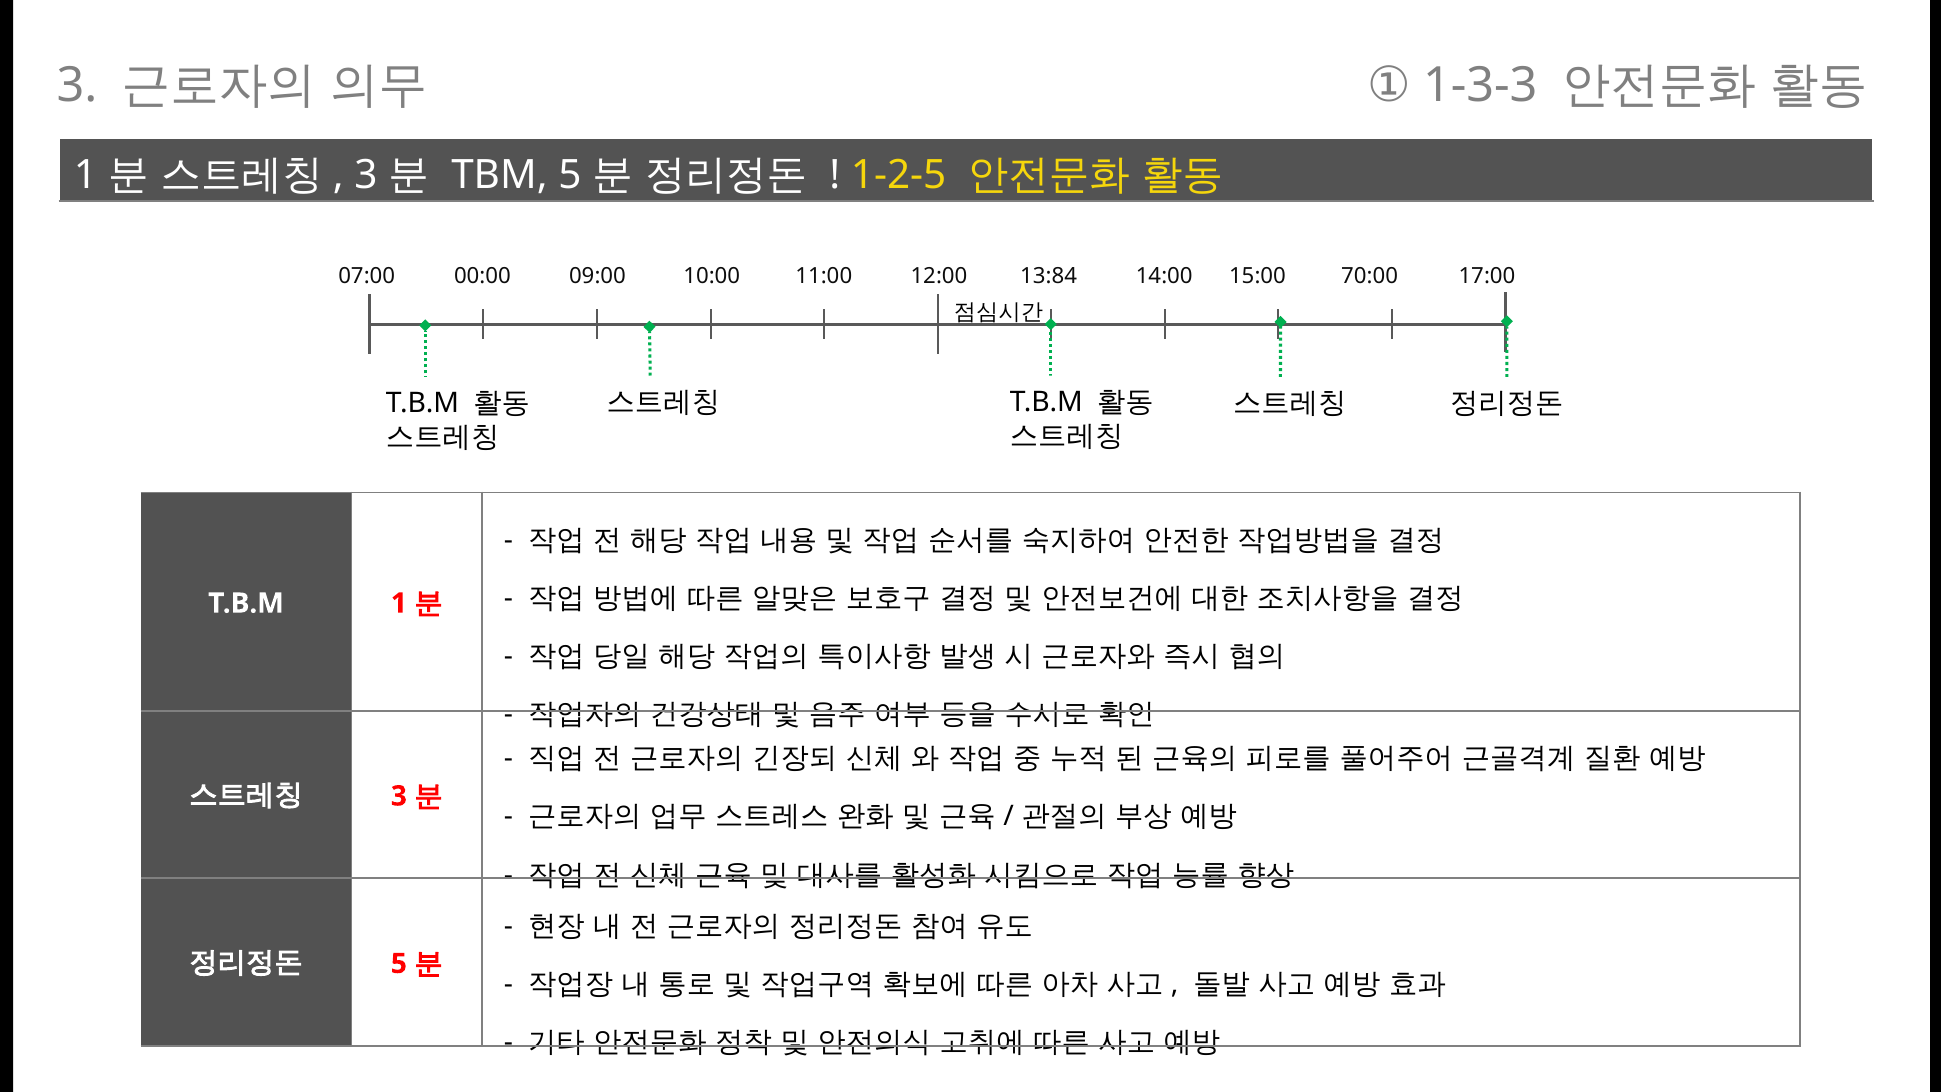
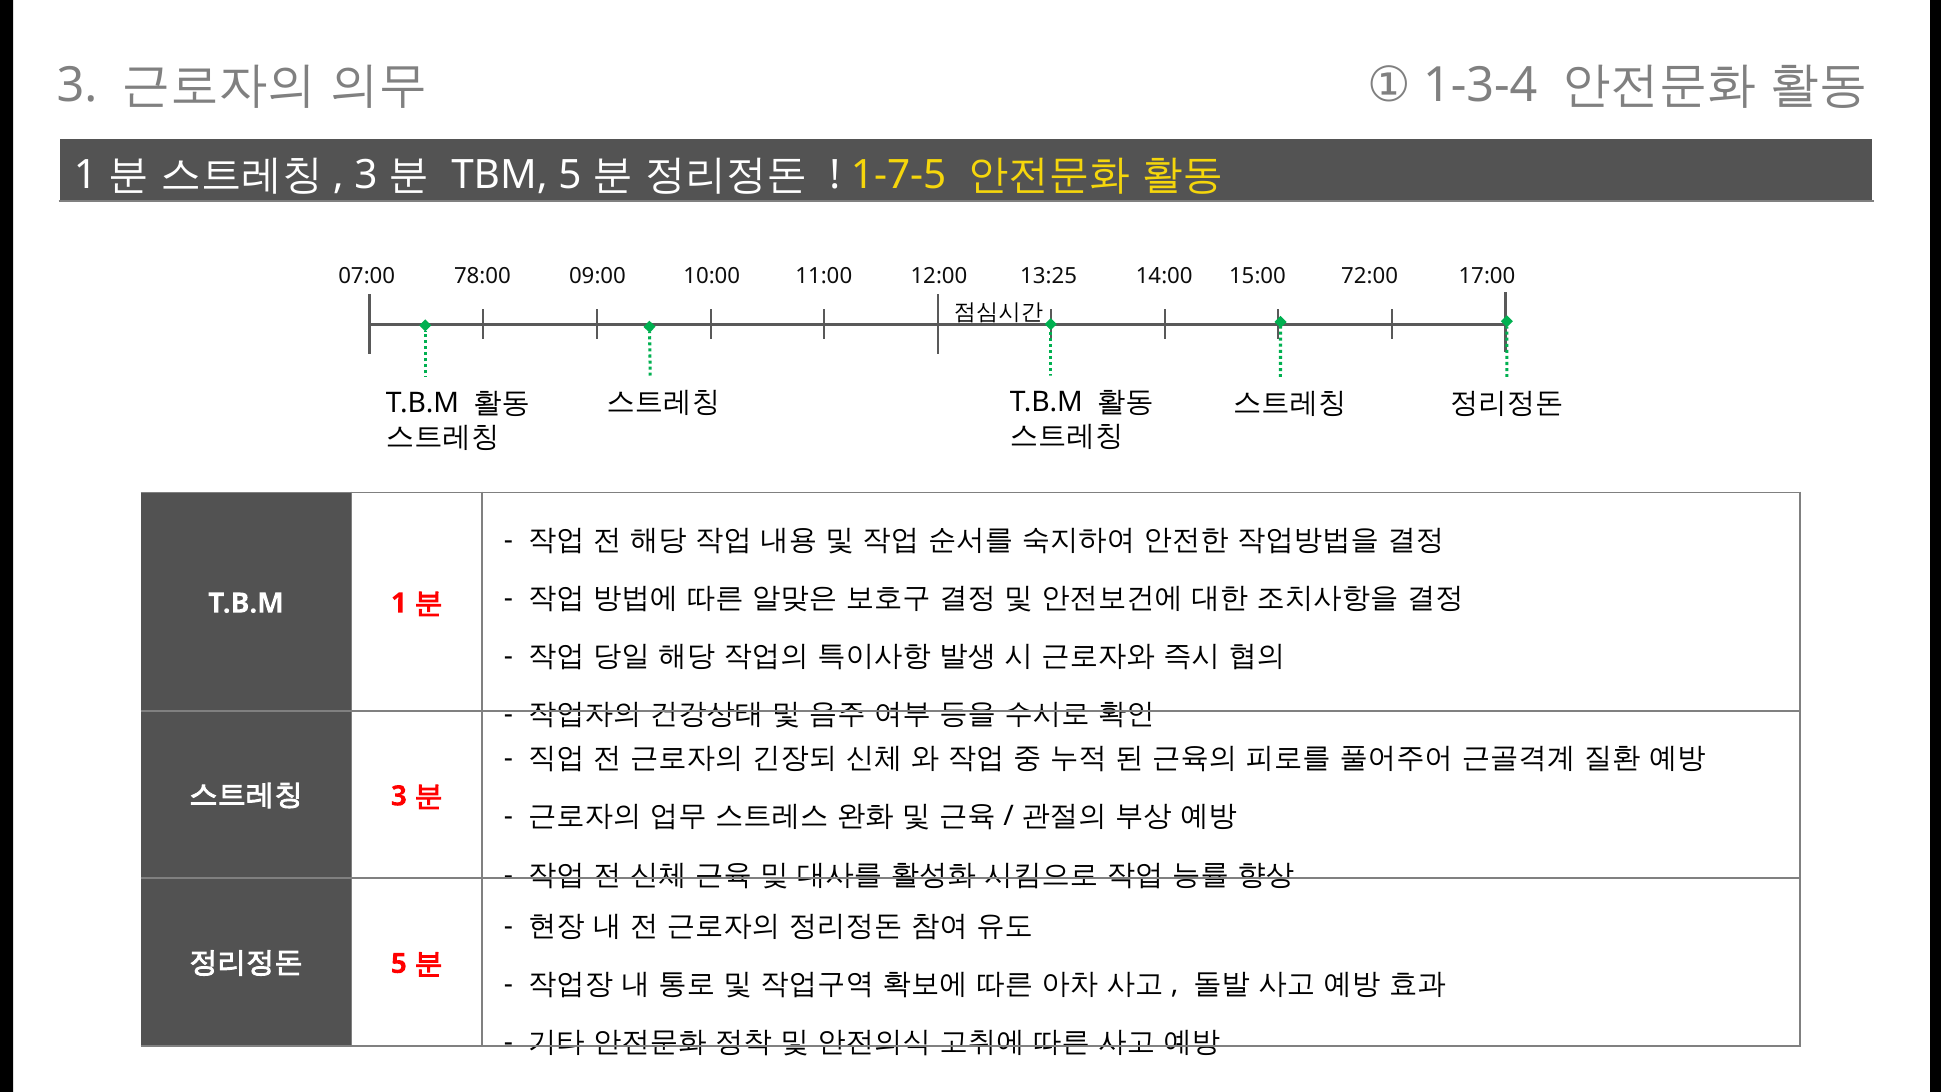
1-3-3: 1-3-3 -> 1-3-4
1-2-5: 1-2-5 -> 1-7-5
00:00: 00:00 -> 78:00
13:84: 13:84 -> 13:25
70:00: 70:00 -> 72:00
